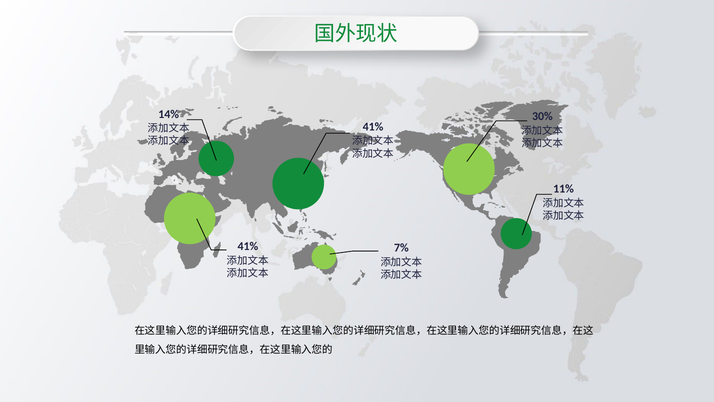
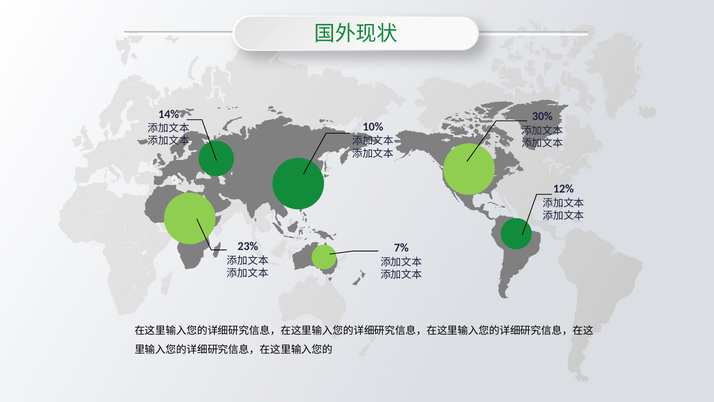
41% at (373, 127): 41% -> 10%
11%: 11% -> 12%
41% at (248, 246): 41% -> 23%
